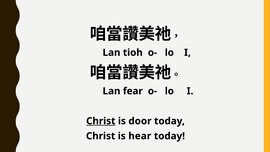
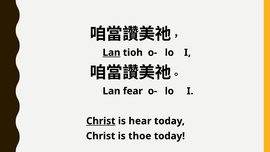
Lan at (111, 53) underline: none -> present
door: door -> hear
hear: hear -> thoe
